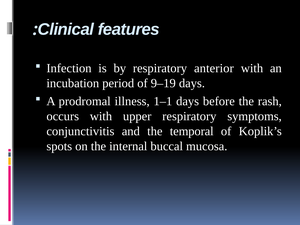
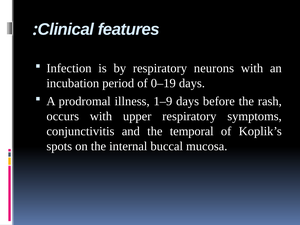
anterior: anterior -> neurons
9–19: 9–19 -> 0–19
1–1: 1–1 -> 1–9
